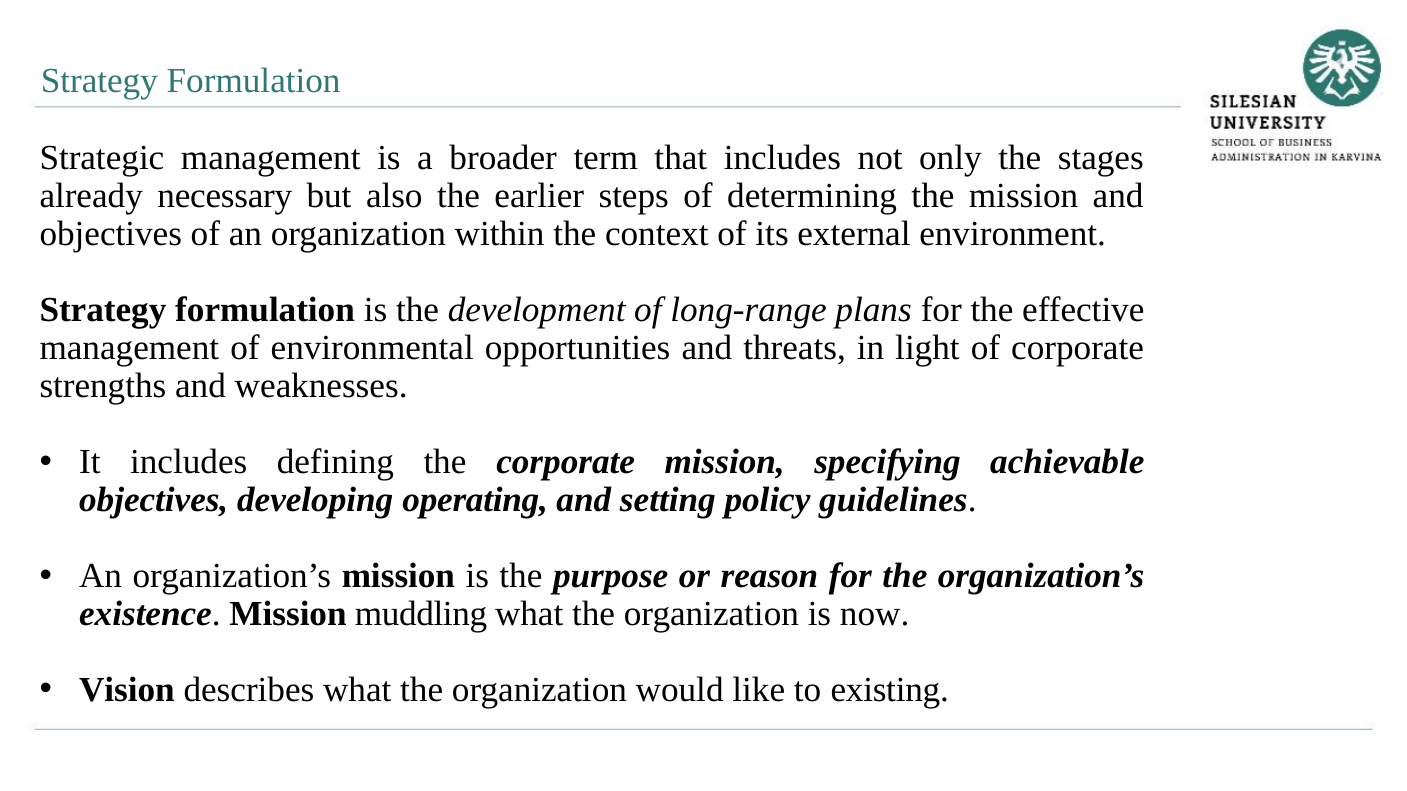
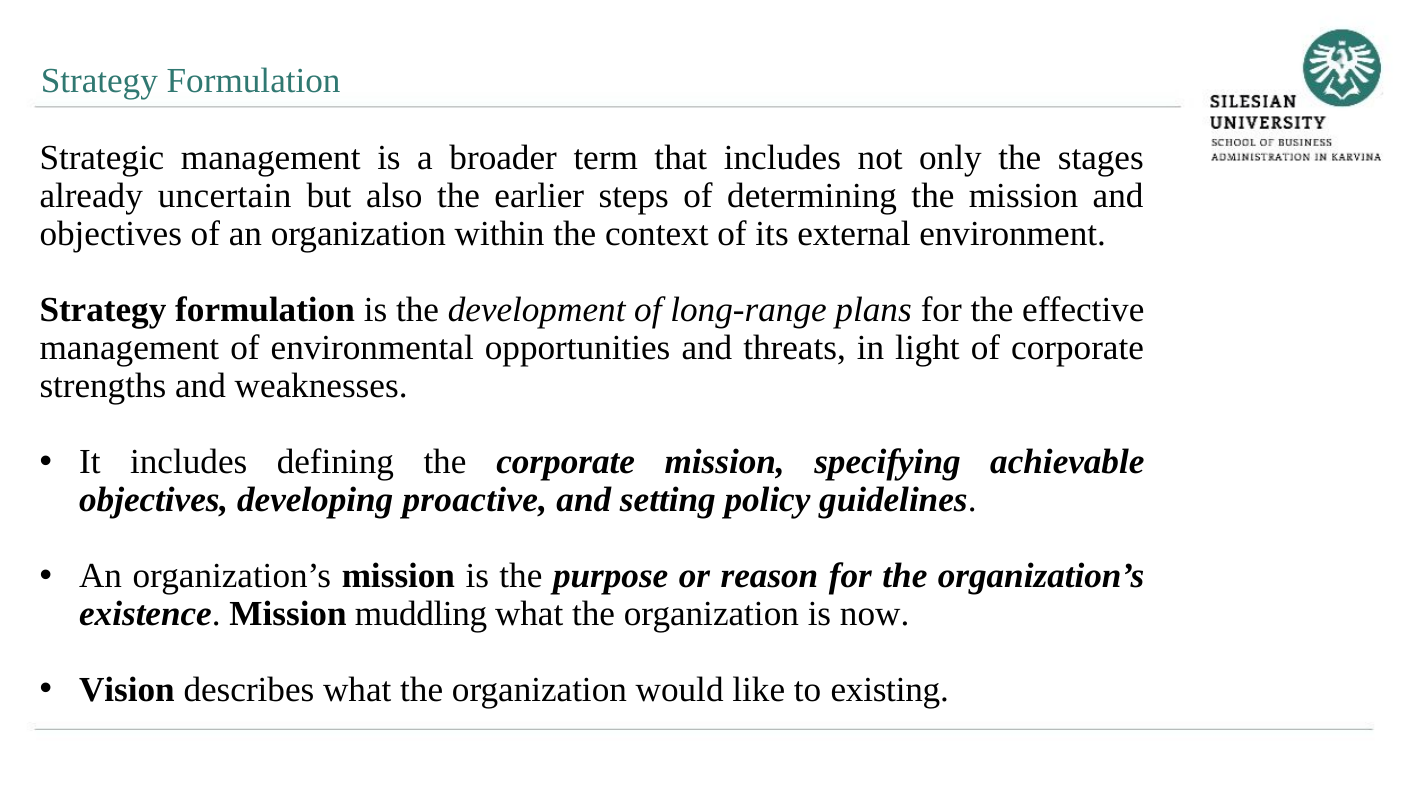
necessary: necessary -> uncertain
operating: operating -> proactive
